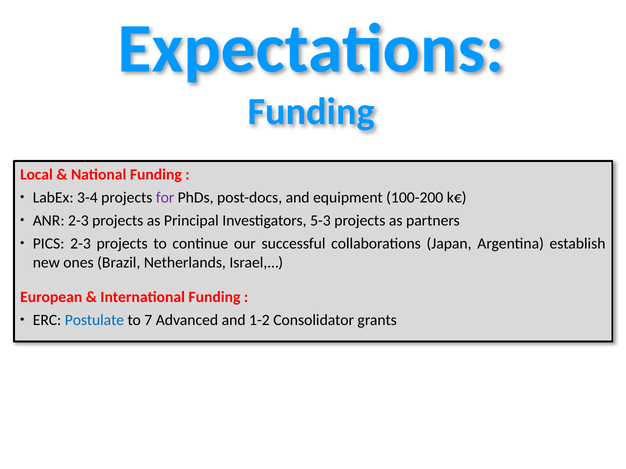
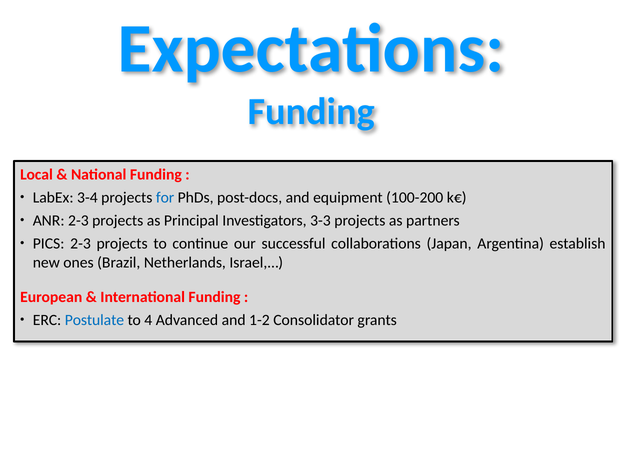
for colour: purple -> blue
5-3: 5-3 -> 3-3
7: 7 -> 4
